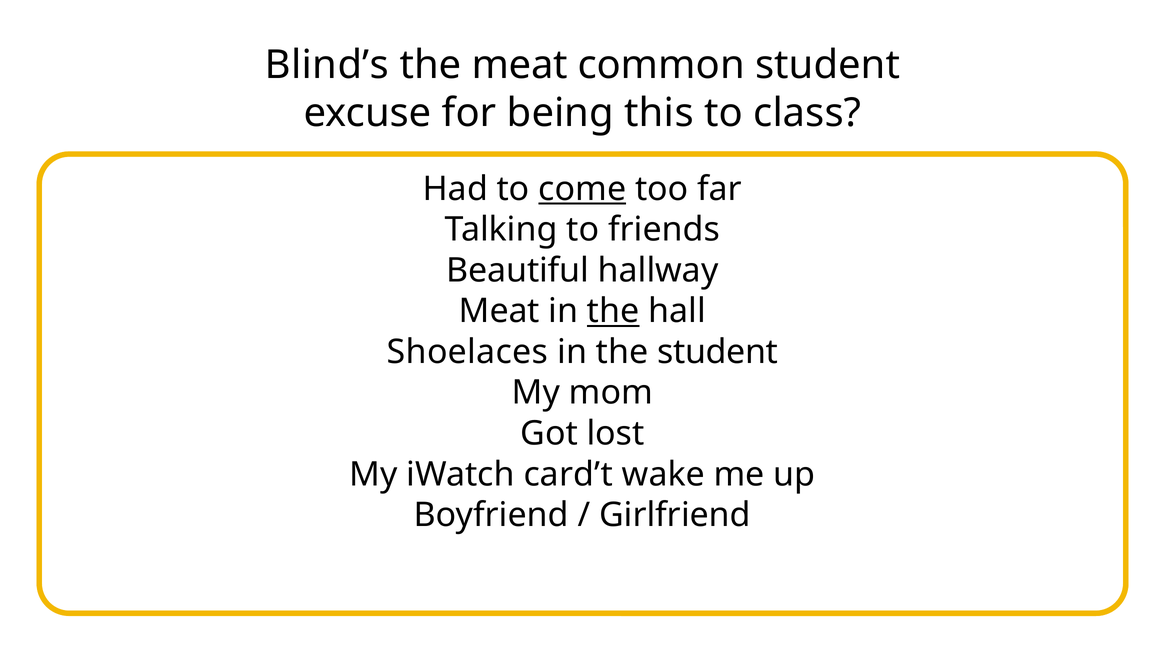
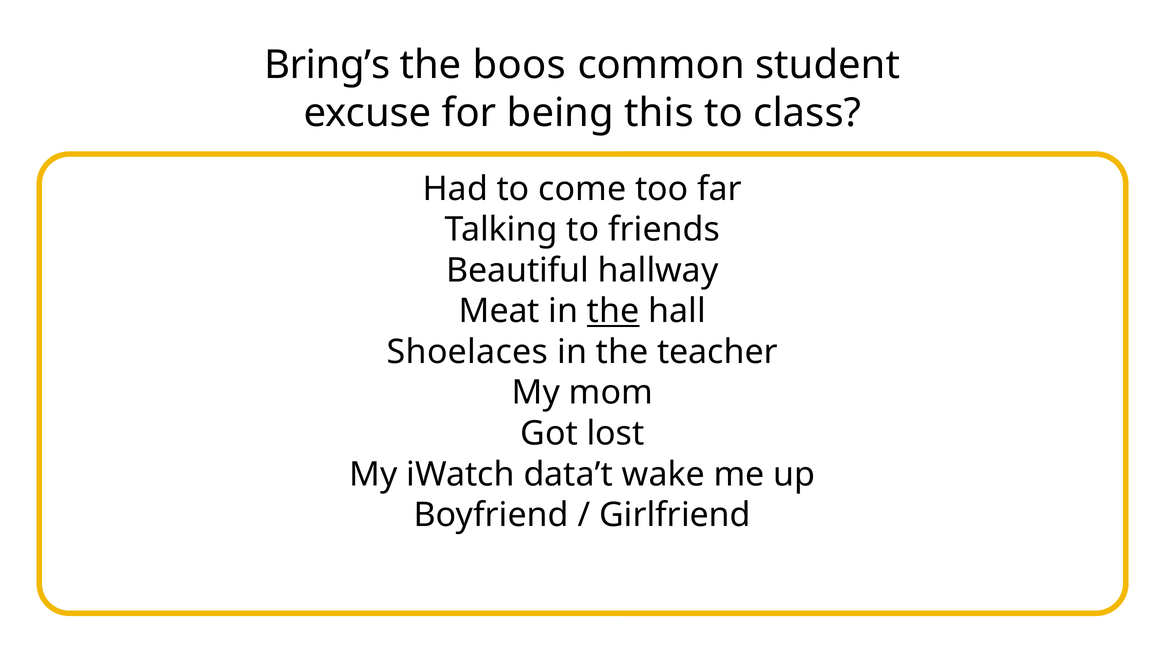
Blind’s: Blind’s -> Bring’s
the meat: meat -> boos
come underline: present -> none
the student: student -> teacher
card’t: card’t -> data’t
